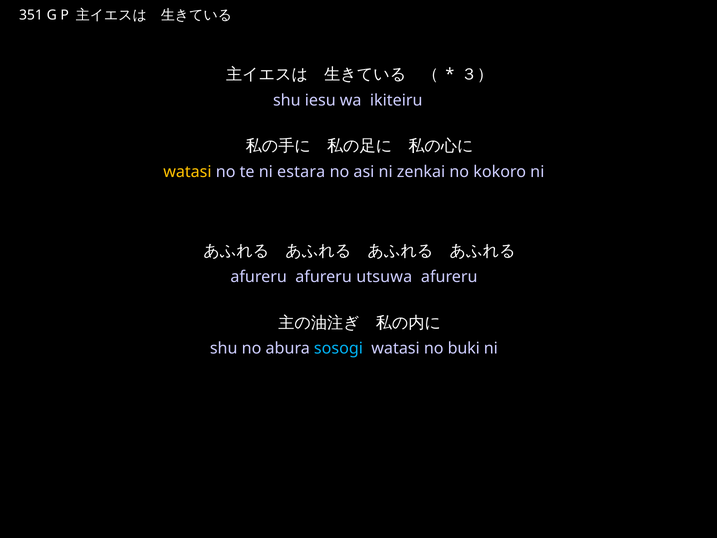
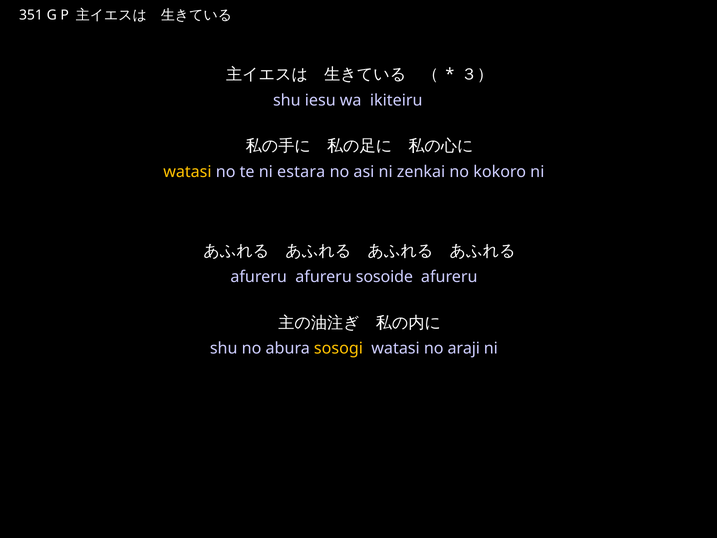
utsuwa: utsuwa -> sosoide
sosogi colour: light blue -> yellow
buki: buki -> araji
